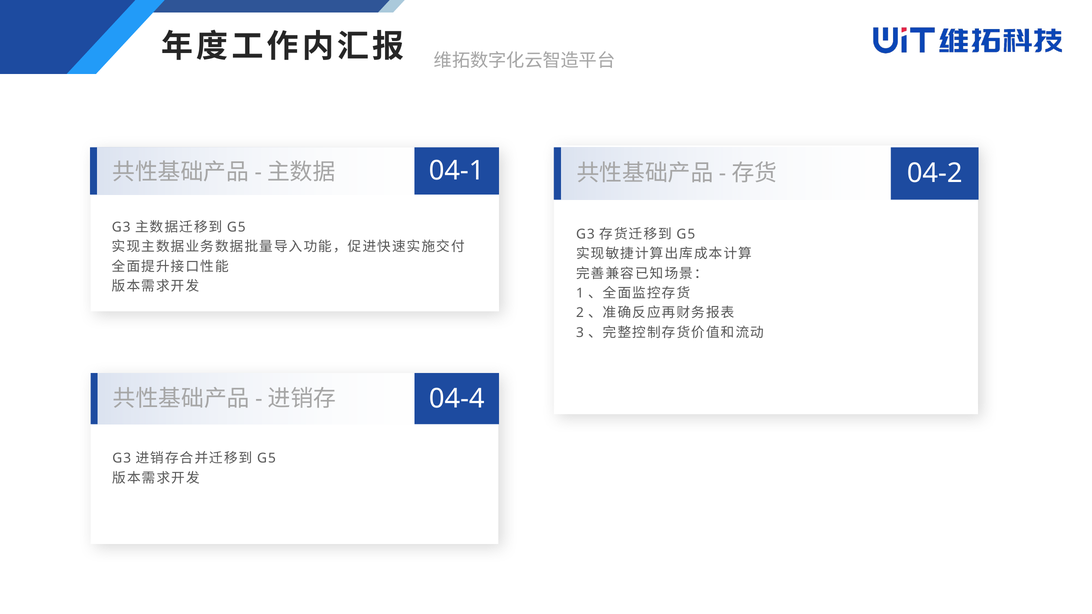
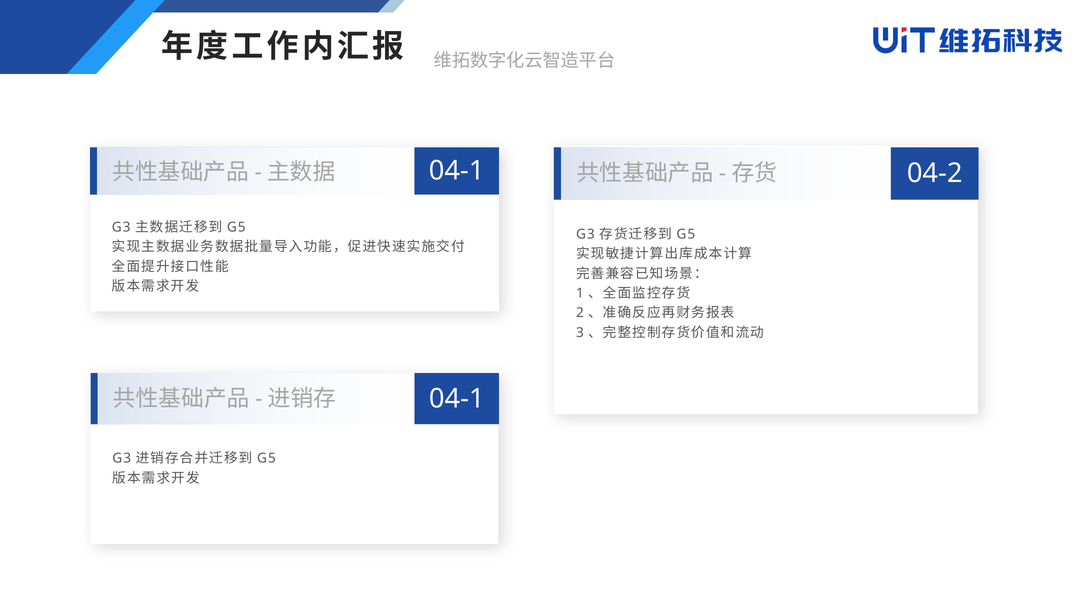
04-4 at (457, 399): 04-4 -> 04-1
